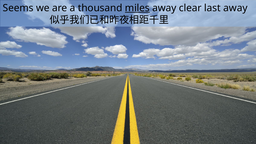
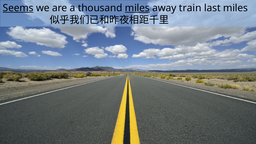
Seems underline: none -> present
clear: clear -> train
last away: away -> miles
